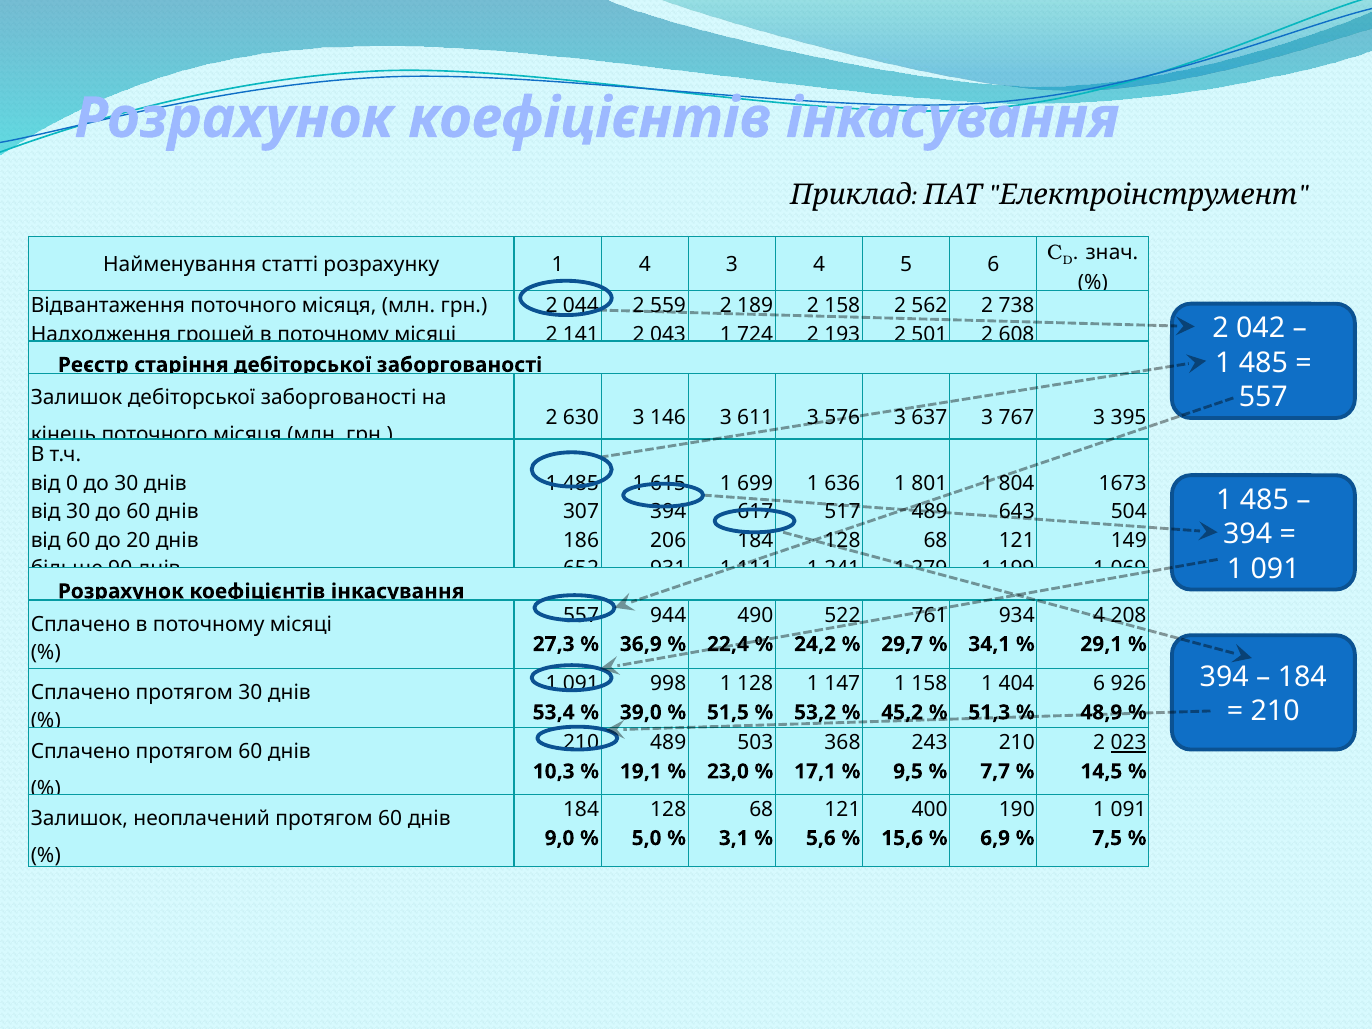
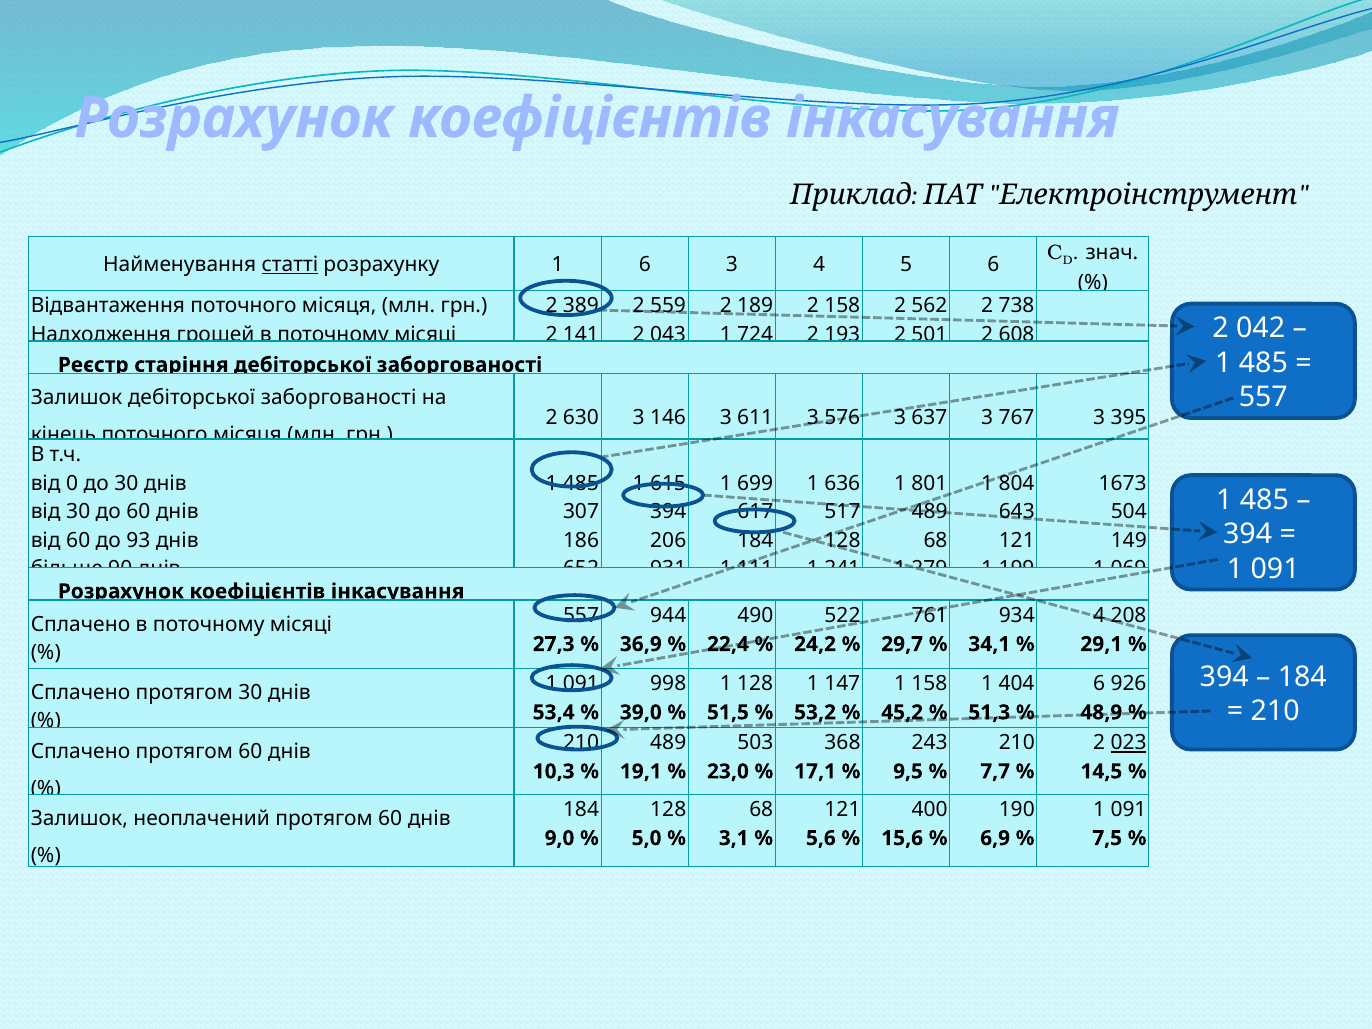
статті underline: none -> present
1 4: 4 -> 6
044: 044 -> 389
20: 20 -> 93
